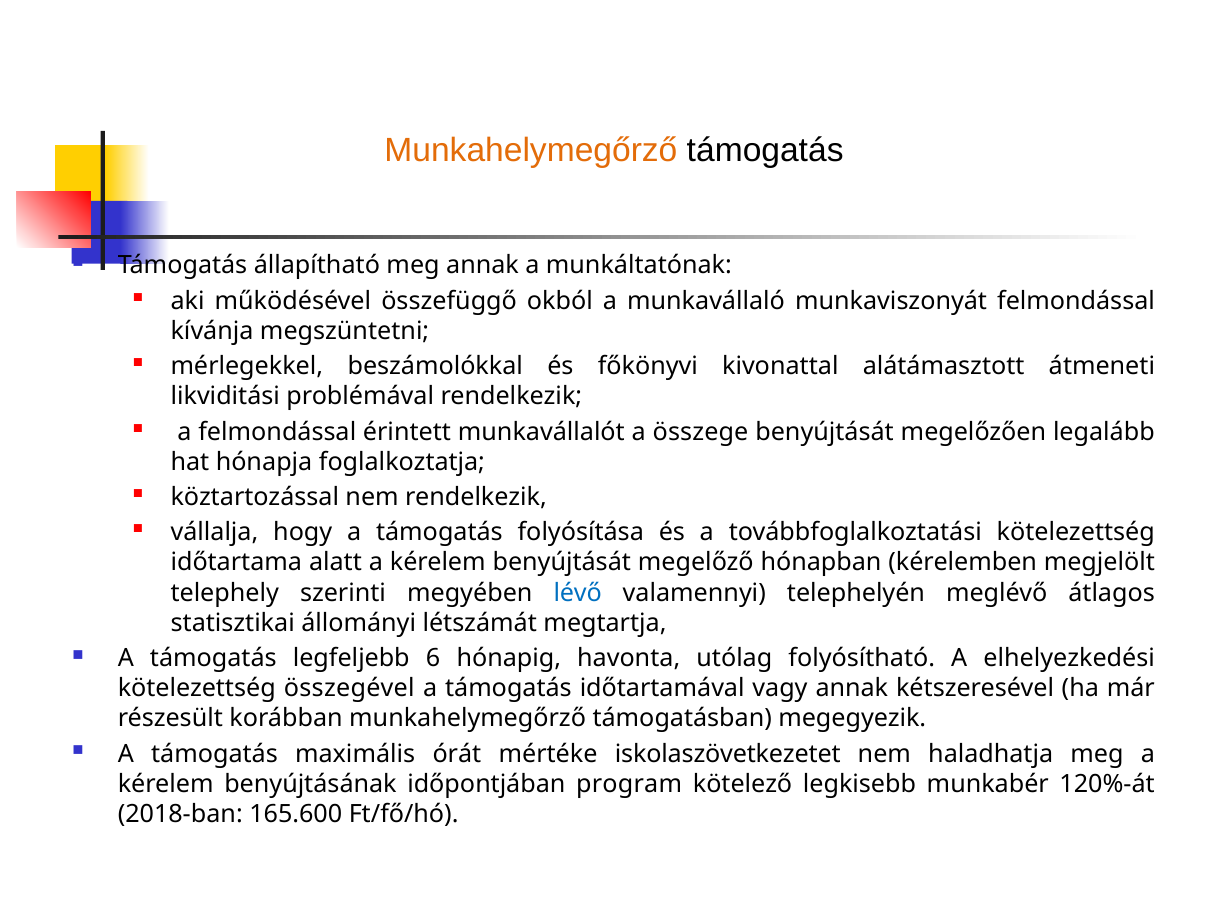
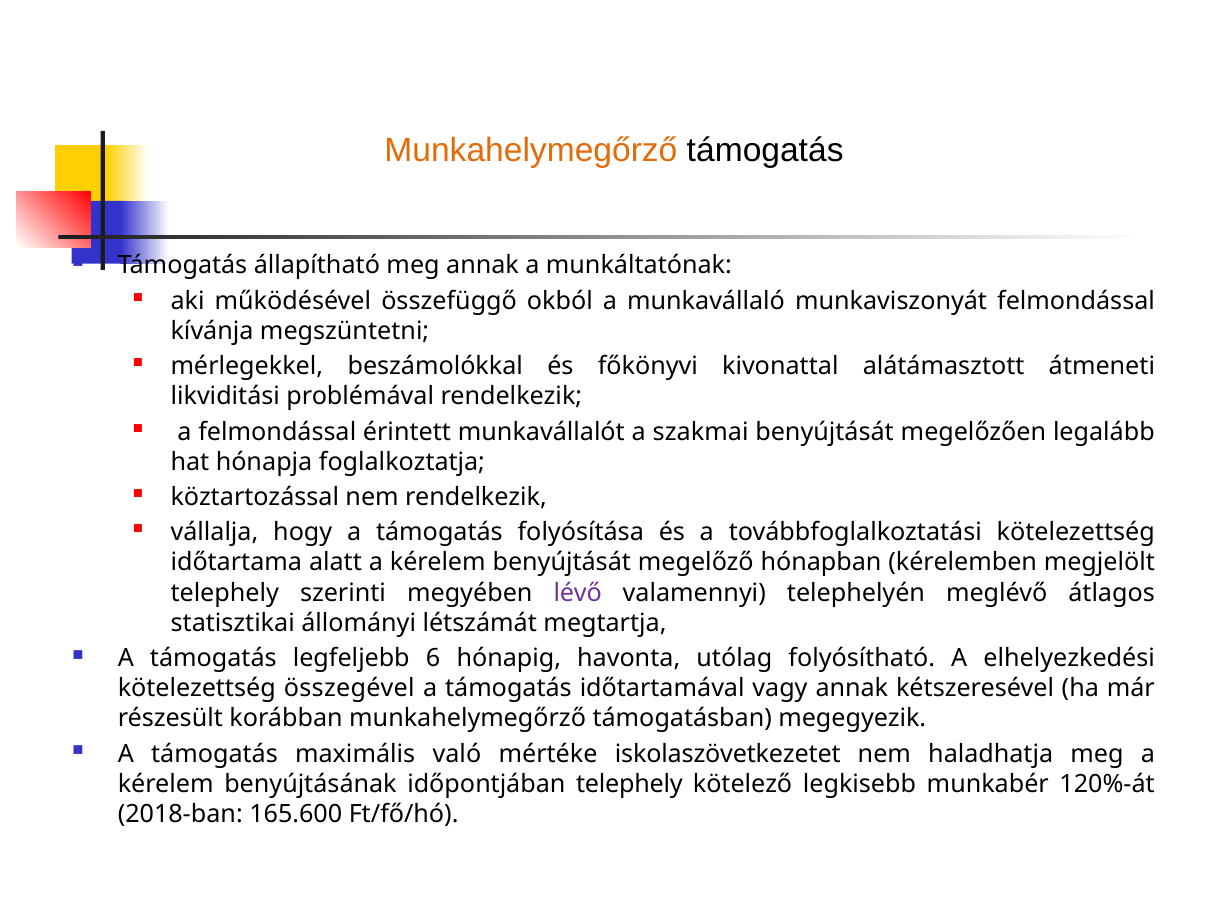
összege: összege -> szakmai
lévő colour: blue -> purple
órát: órát -> való
időpontjában program: program -> telephely
